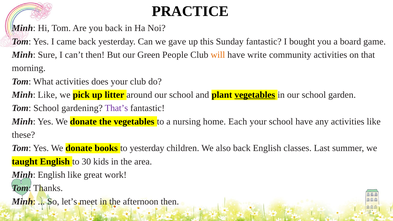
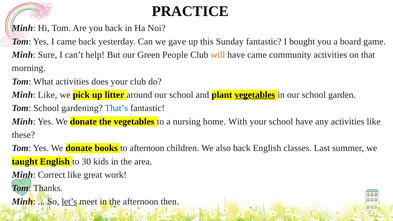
can’t then: then -> help
have write: write -> came
That’s colour: purple -> blue
Each: Each -> With
to yesterday: yesterday -> afternoon
Minh English: English -> Correct
let’s underline: none -> present
